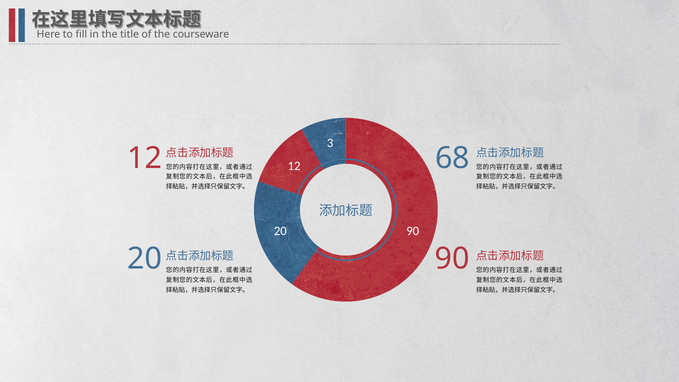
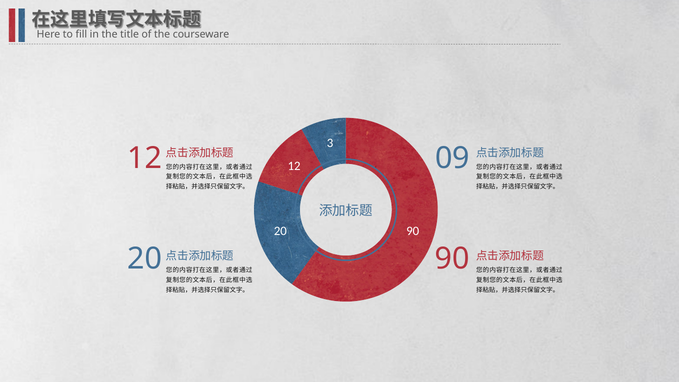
68: 68 -> 09
